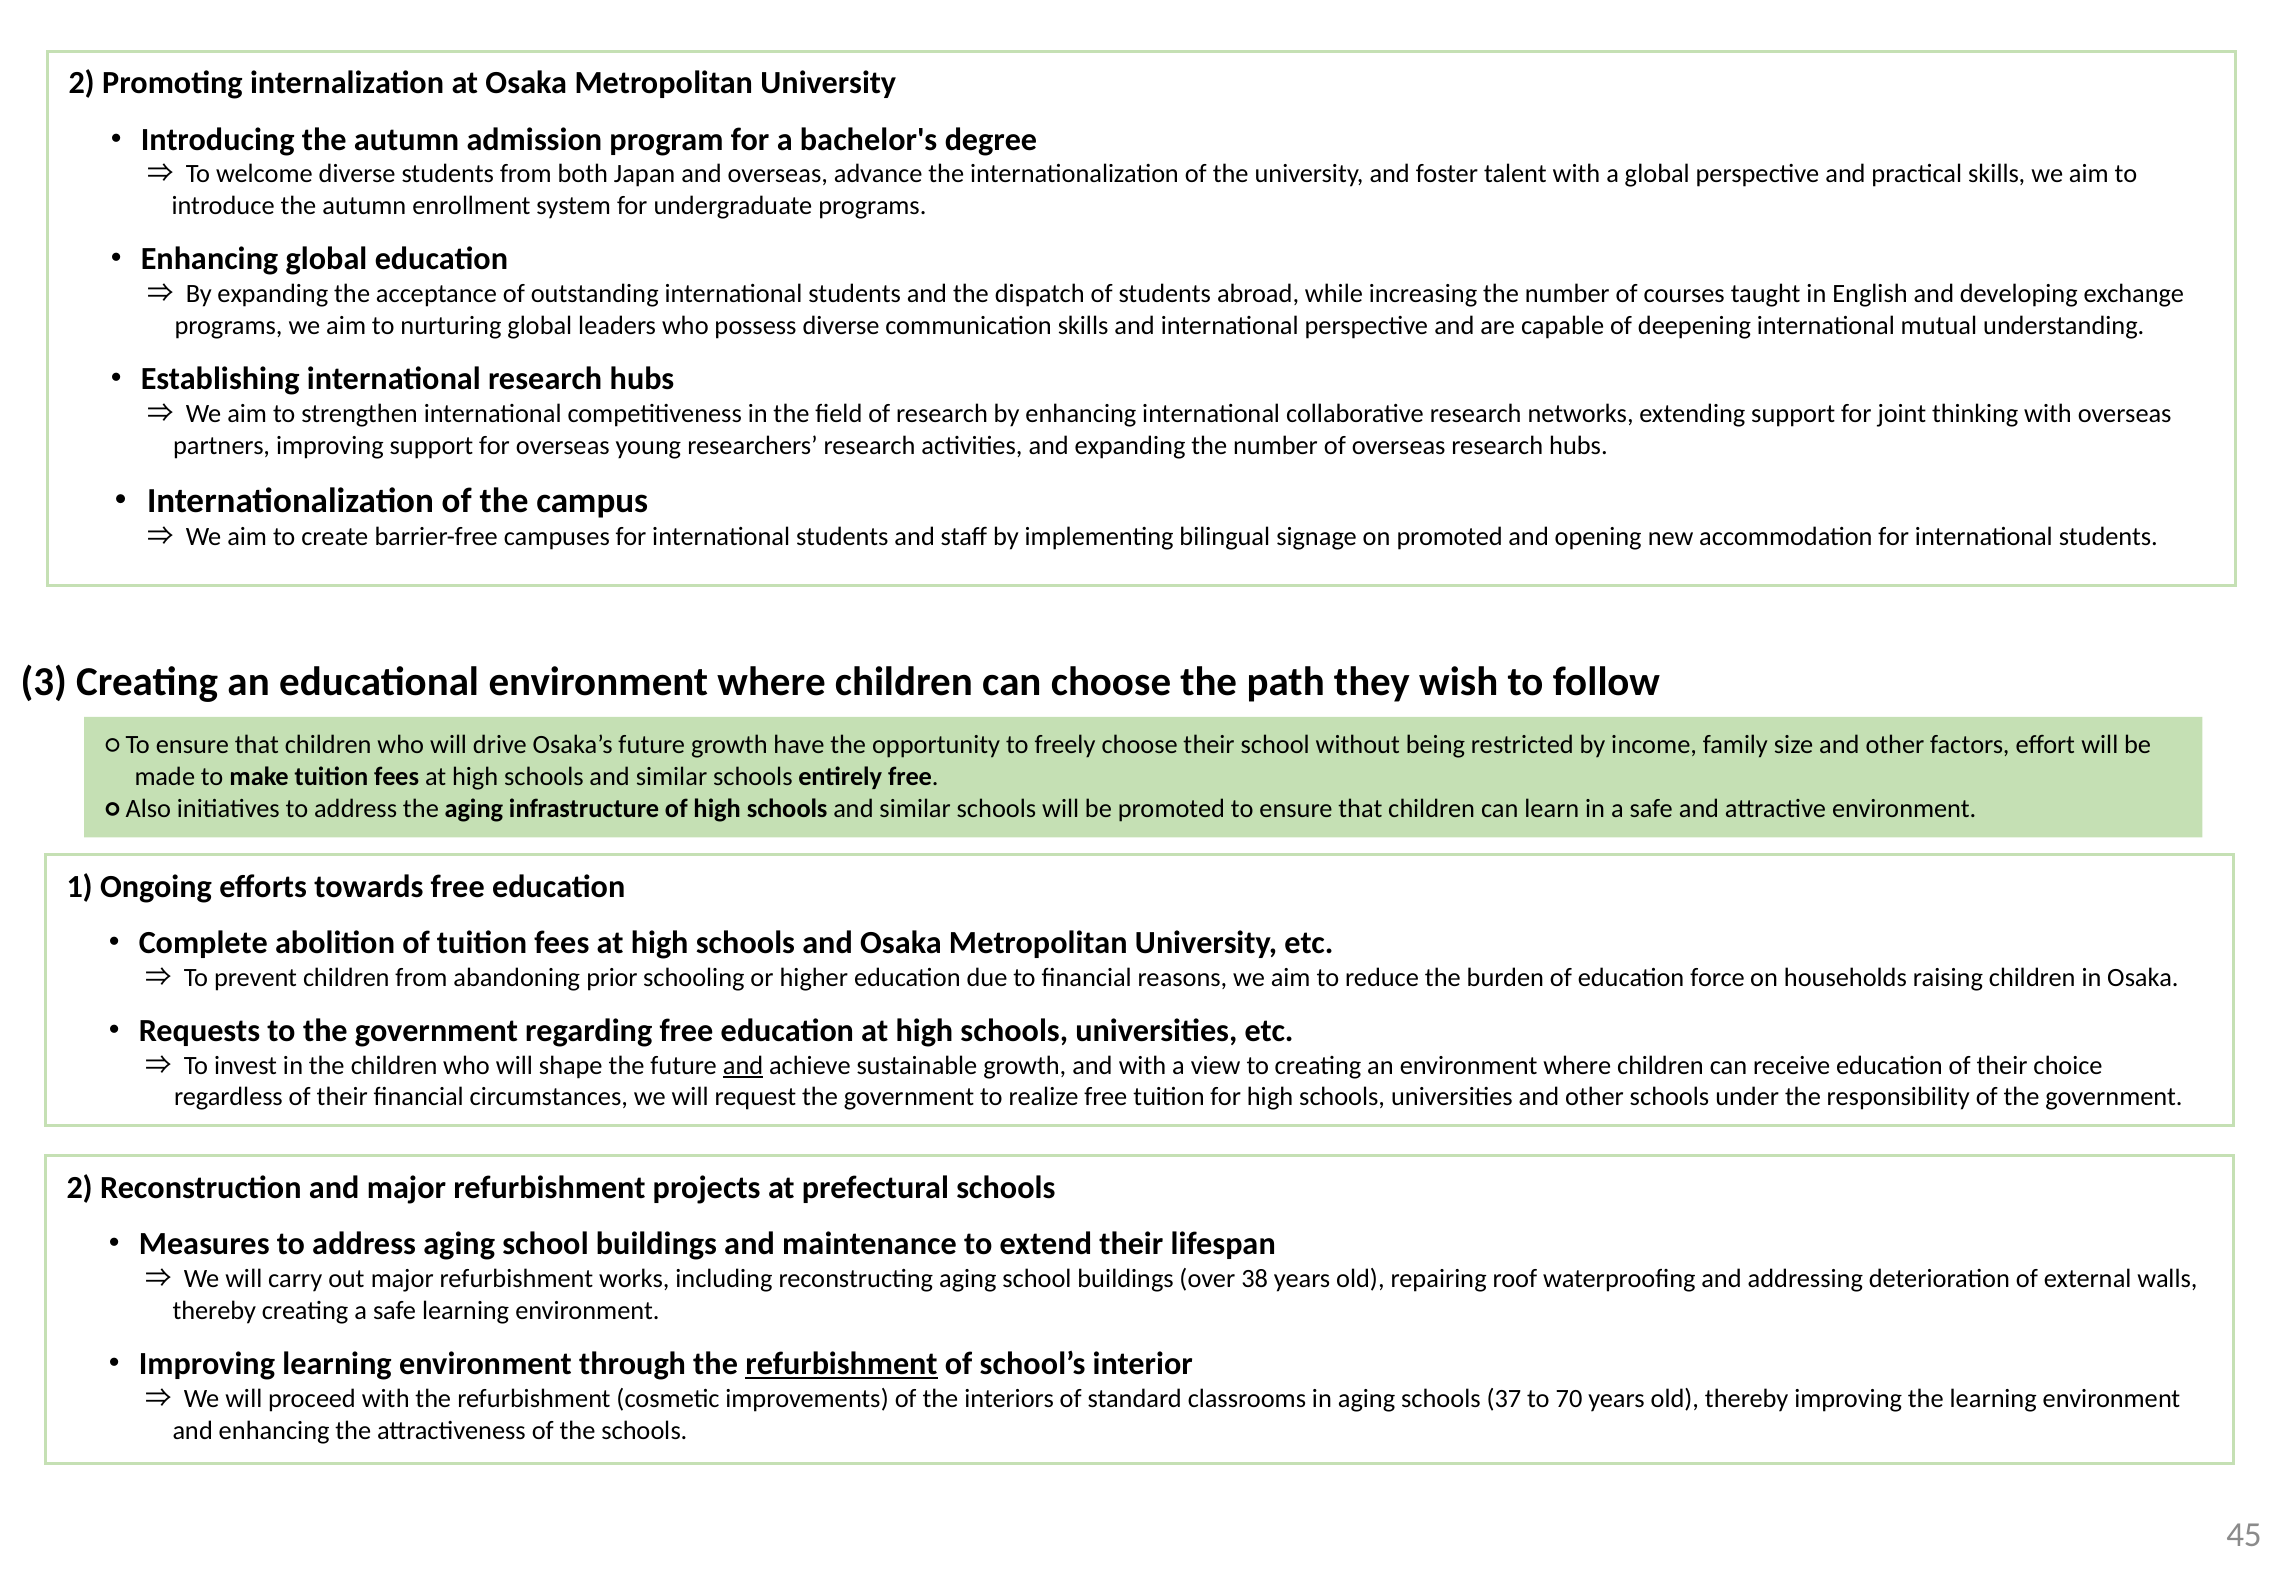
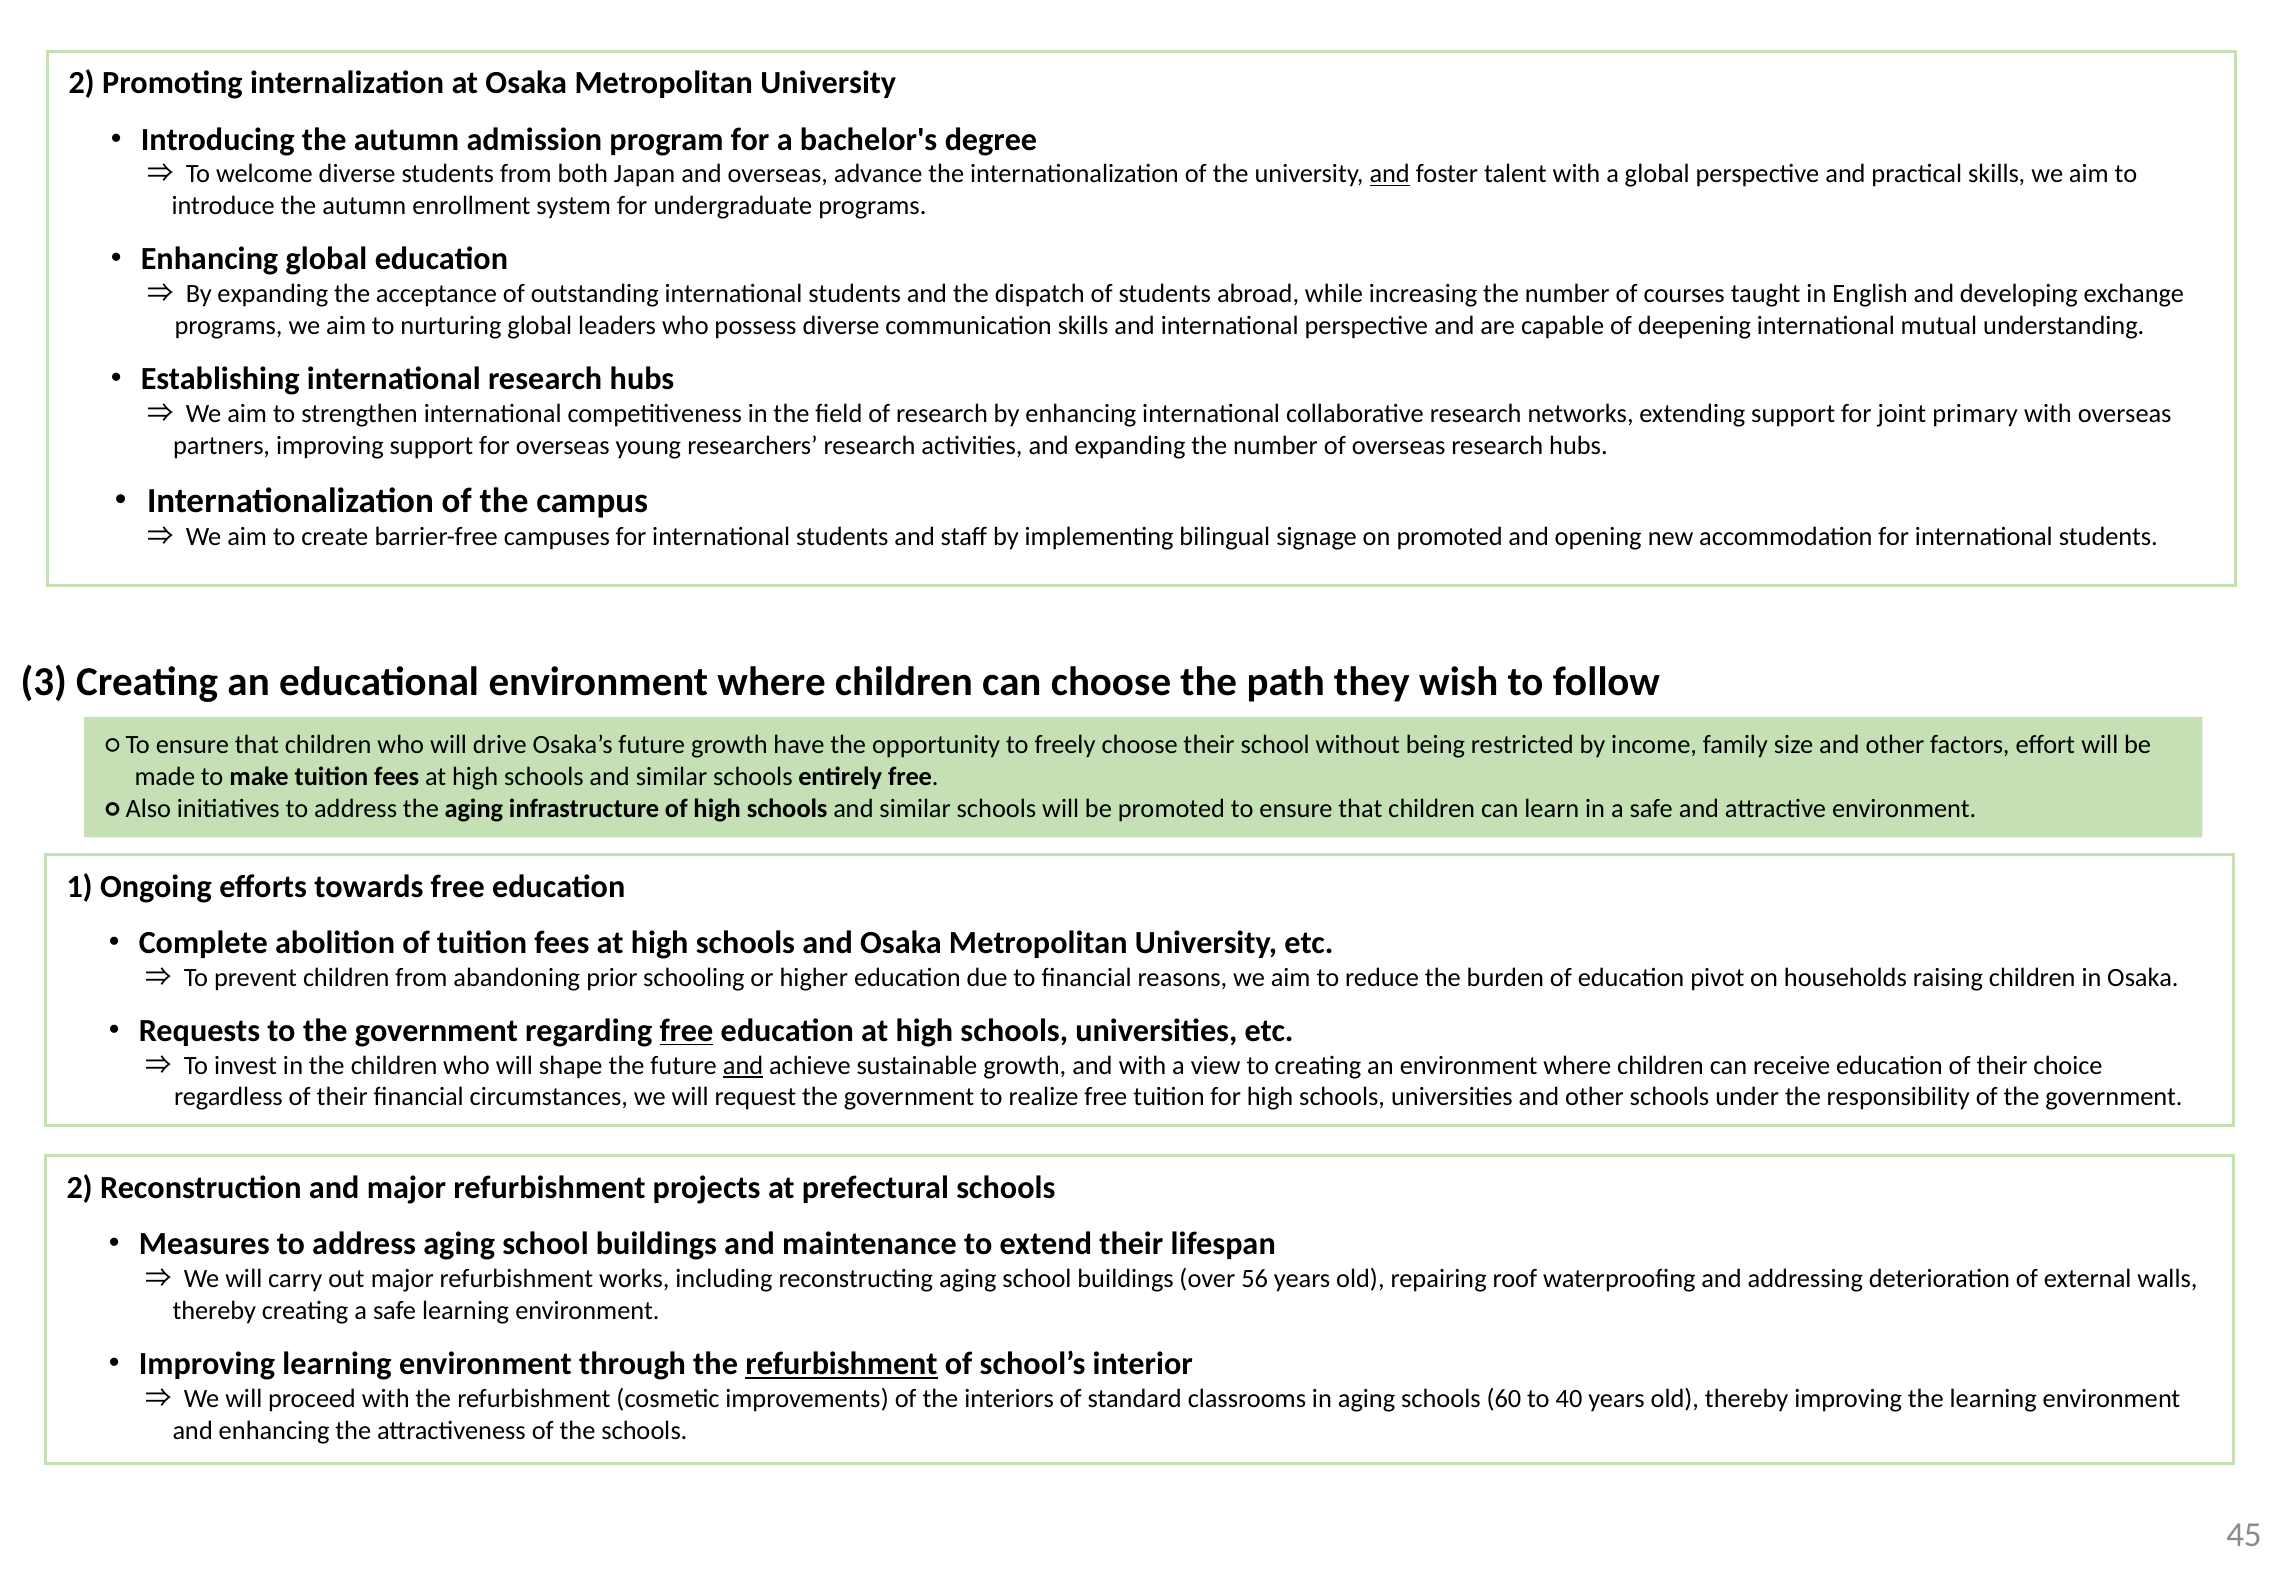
and at (1390, 174) underline: none -> present
thinking: thinking -> primary
force: force -> pivot
free at (686, 1030) underline: none -> present
38: 38 -> 56
37: 37 -> 60
70: 70 -> 40
